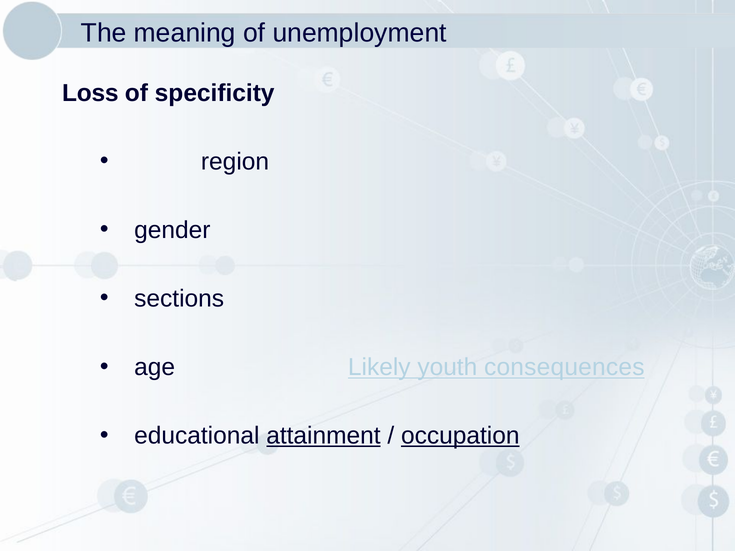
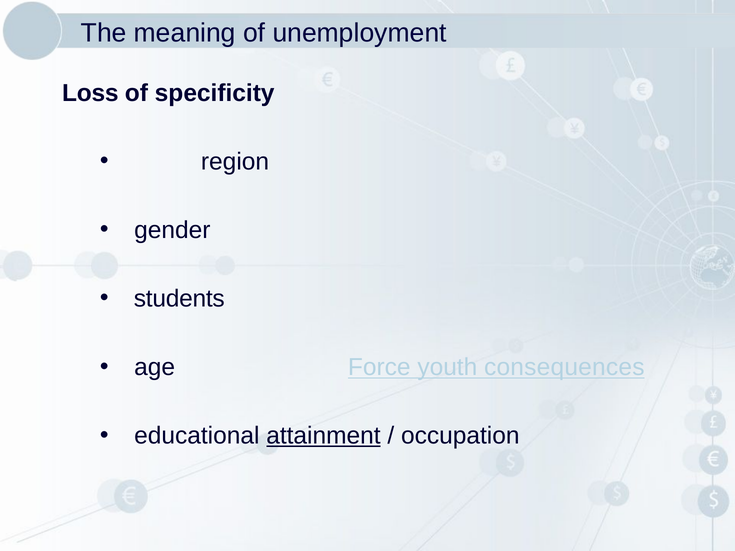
sections: sections -> students
Likely: Likely -> Force
occupation underline: present -> none
